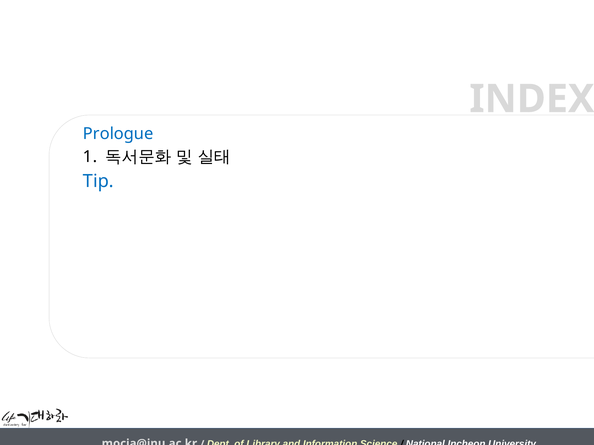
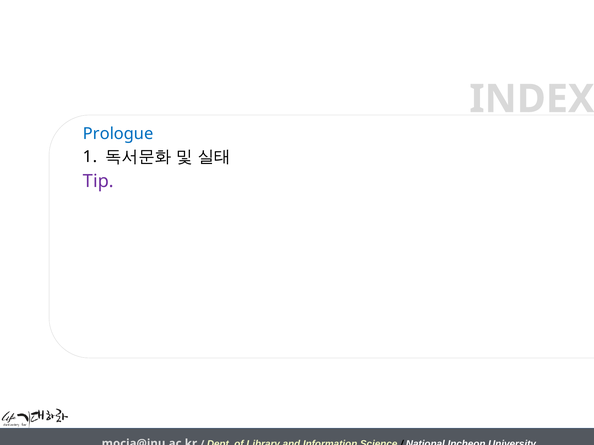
Tip colour: blue -> purple
